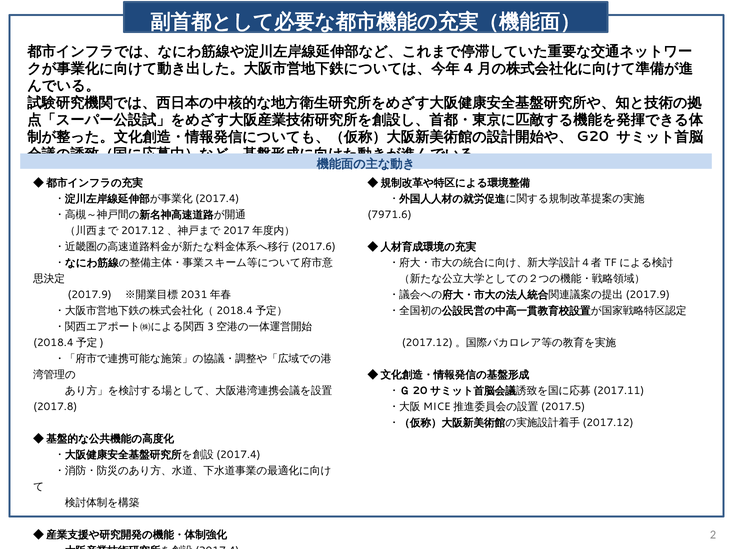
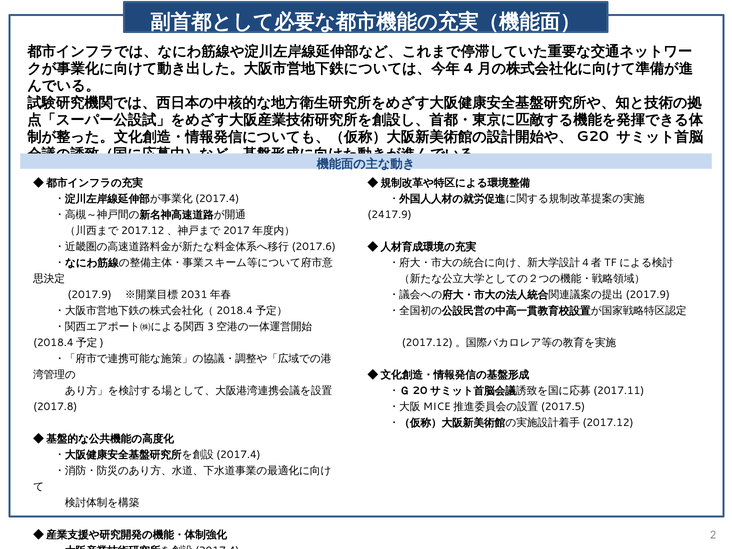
7971.6: 7971.6 -> 2417.9
